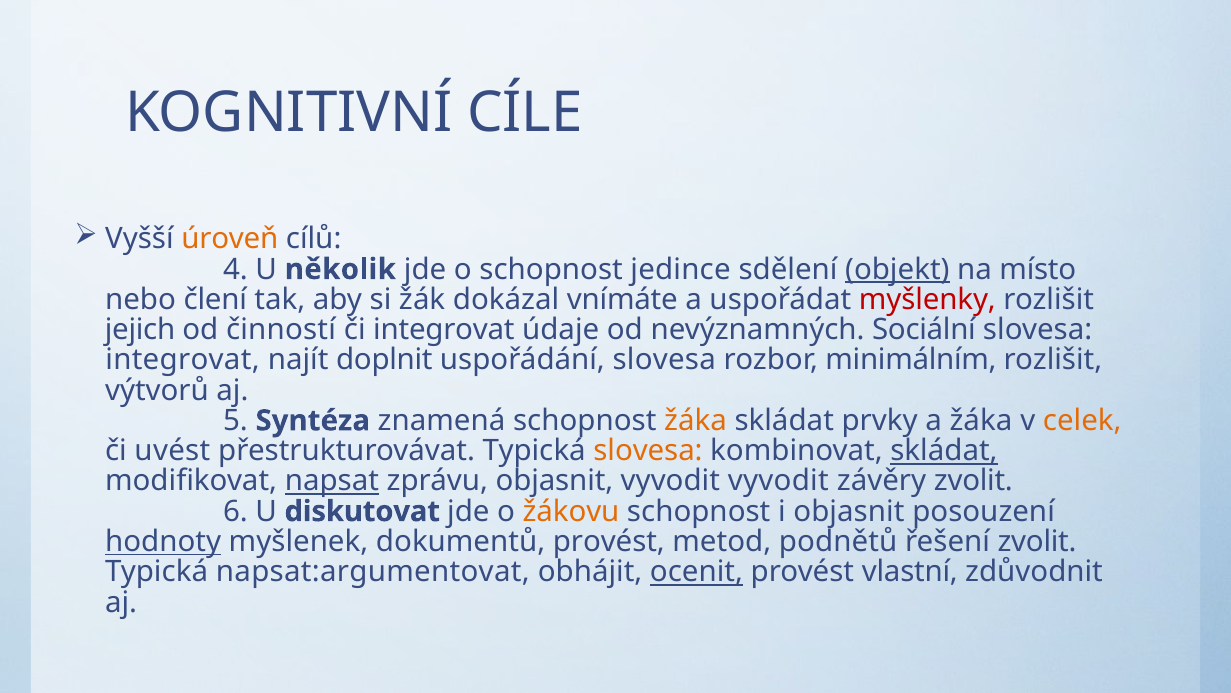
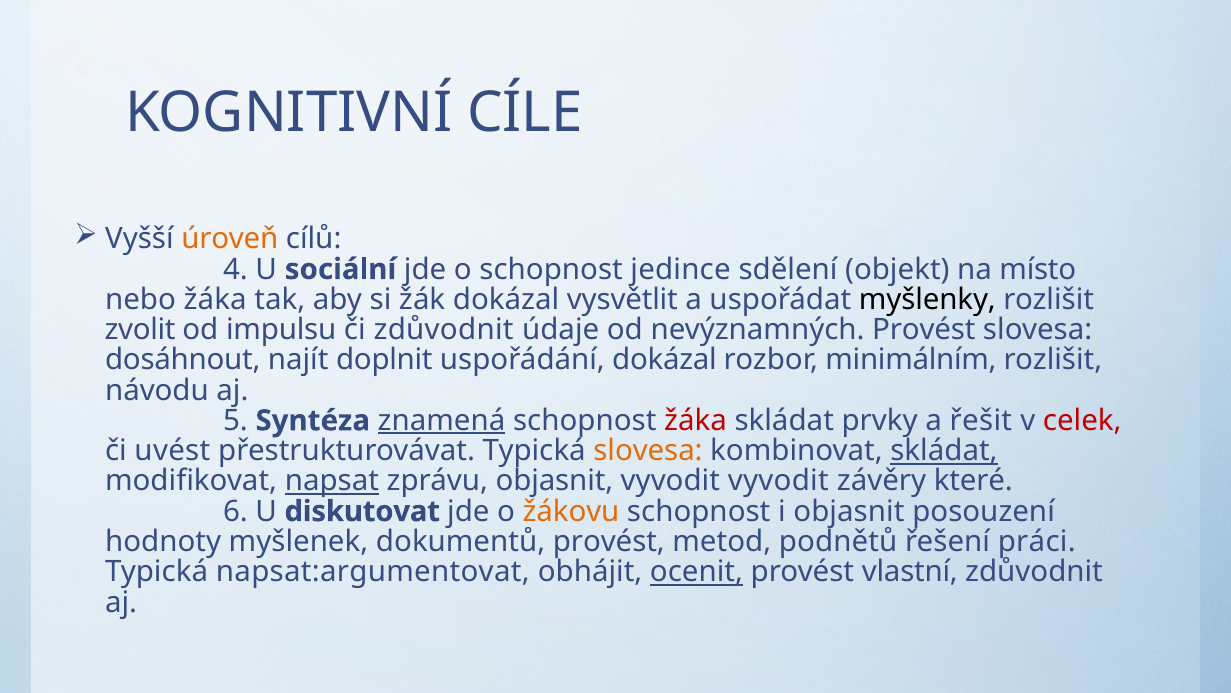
několik: několik -> sociální
objekt underline: present -> none
nebo člení: člení -> žáka
vnímáte: vnímáte -> vysvětlit
myšlenky colour: red -> black
jejich: jejich -> zvolit
činností: činností -> impulsu
či integrovat: integrovat -> zdůvodnit
nevýznamných Sociální: Sociální -> Provést
integrovat at (183, 360): integrovat -> dosáhnout
uspořádání slovesa: slovesa -> dokázal
výtvorů: výtvorů -> návodu
znamená underline: none -> present
žáka at (696, 420) colour: orange -> red
a žáka: žáka -> řešit
celek colour: orange -> red
závěry zvolit: zvolit -> které
hodnoty underline: present -> none
řešení zvolit: zvolit -> práci
